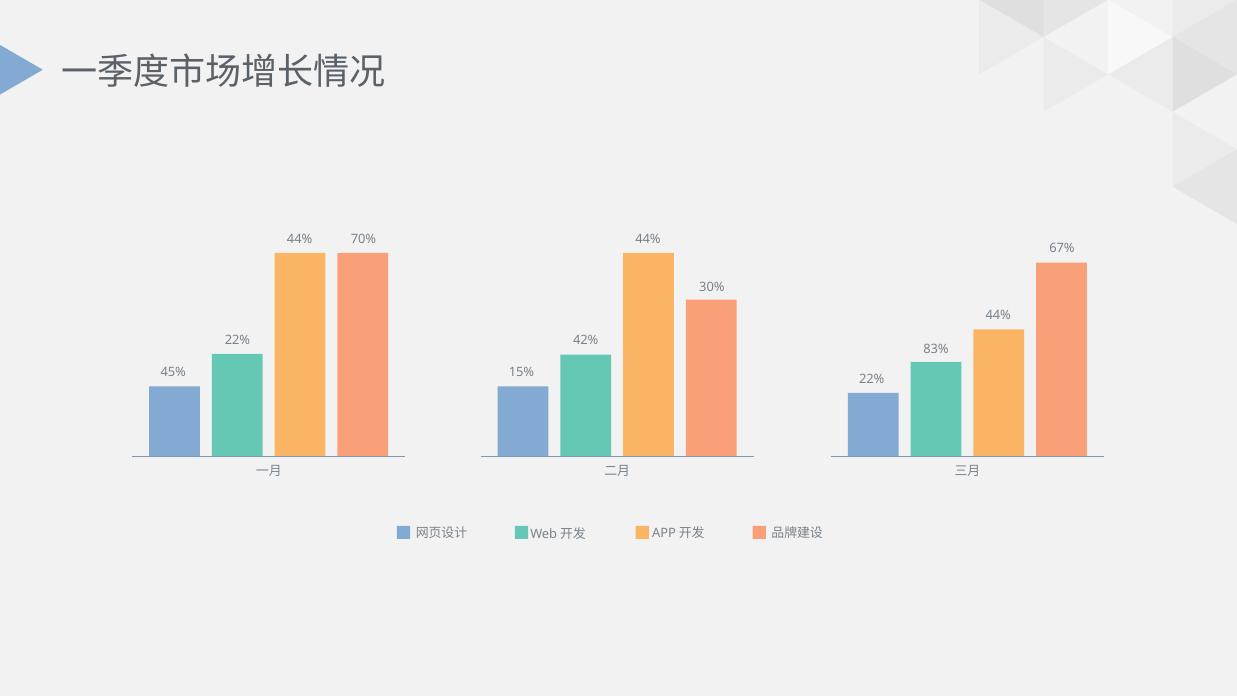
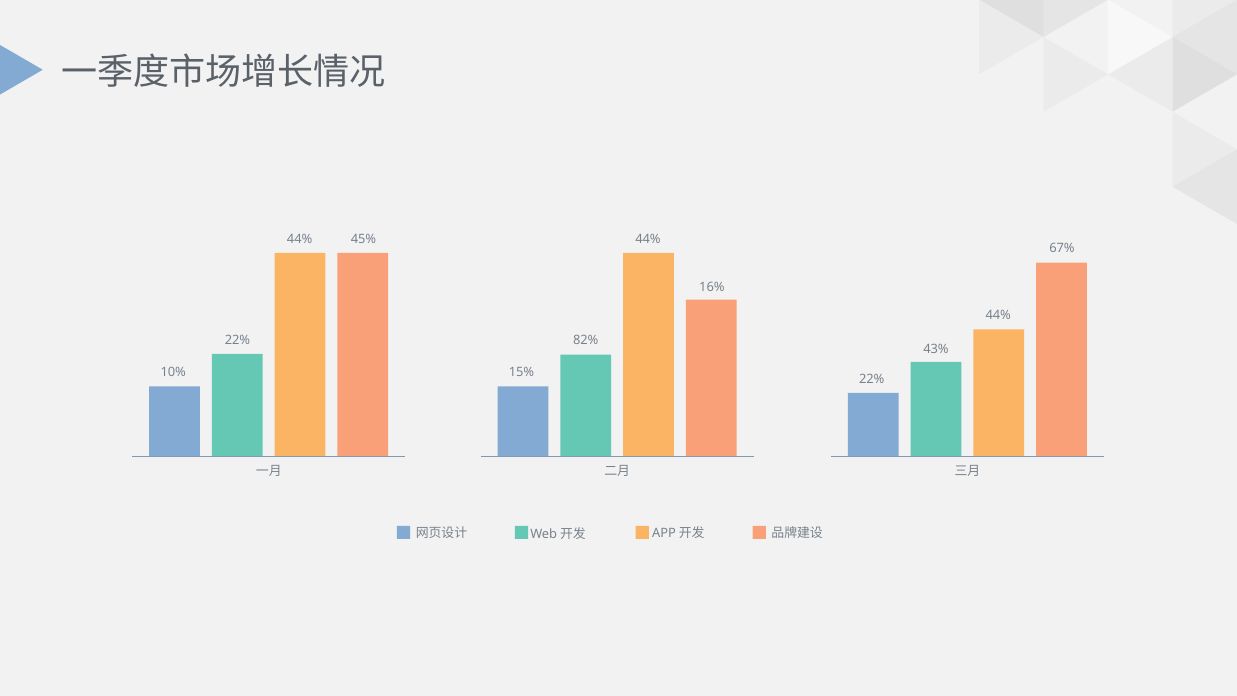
70%: 70% -> 45%
30%: 30% -> 16%
42%: 42% -> 82%
83%: 83% -> 43%
45%: 45% -> 10%
